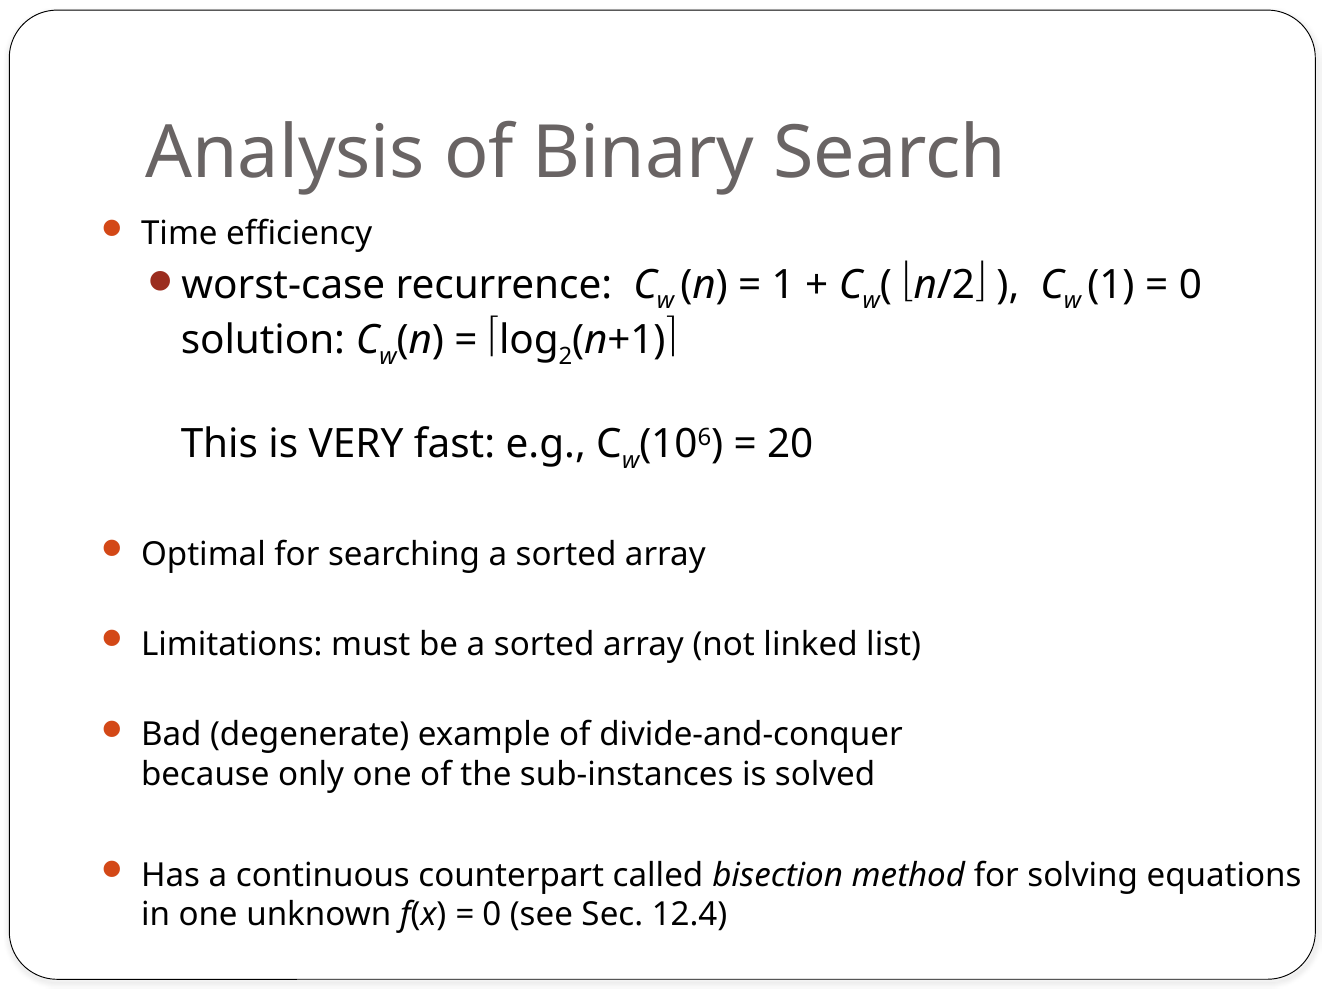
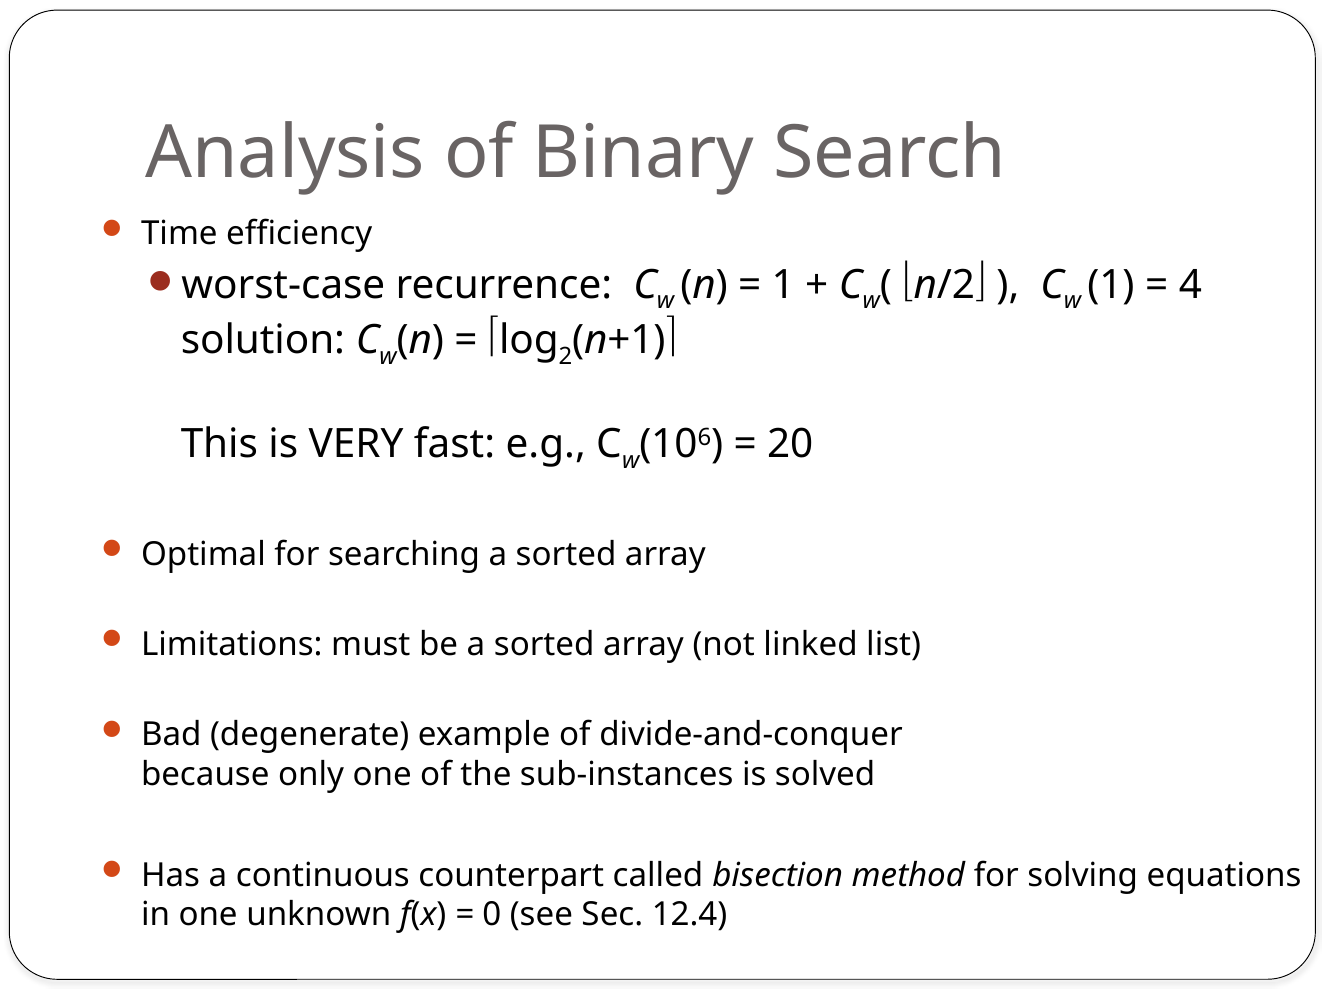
0 at (1190, 285): 0 -> 4
